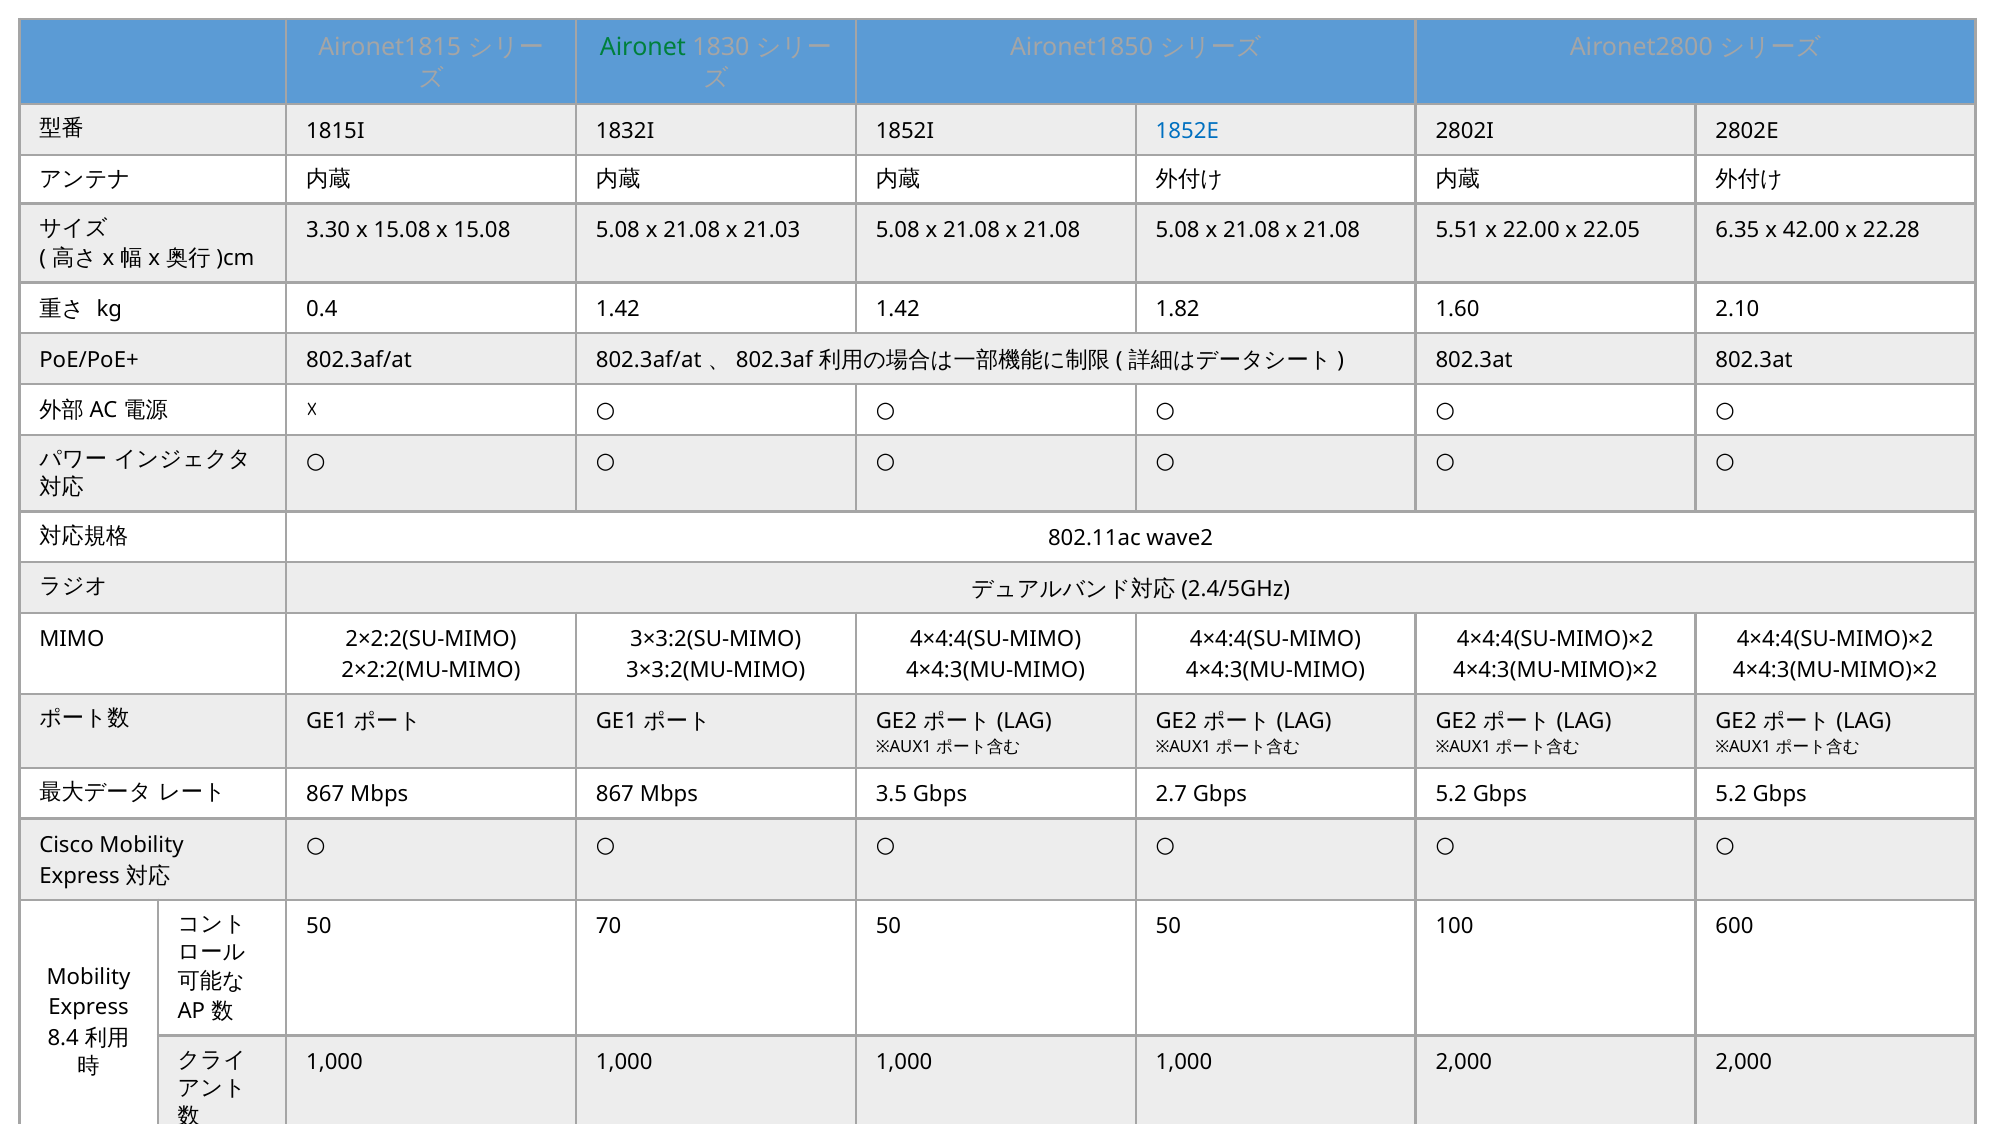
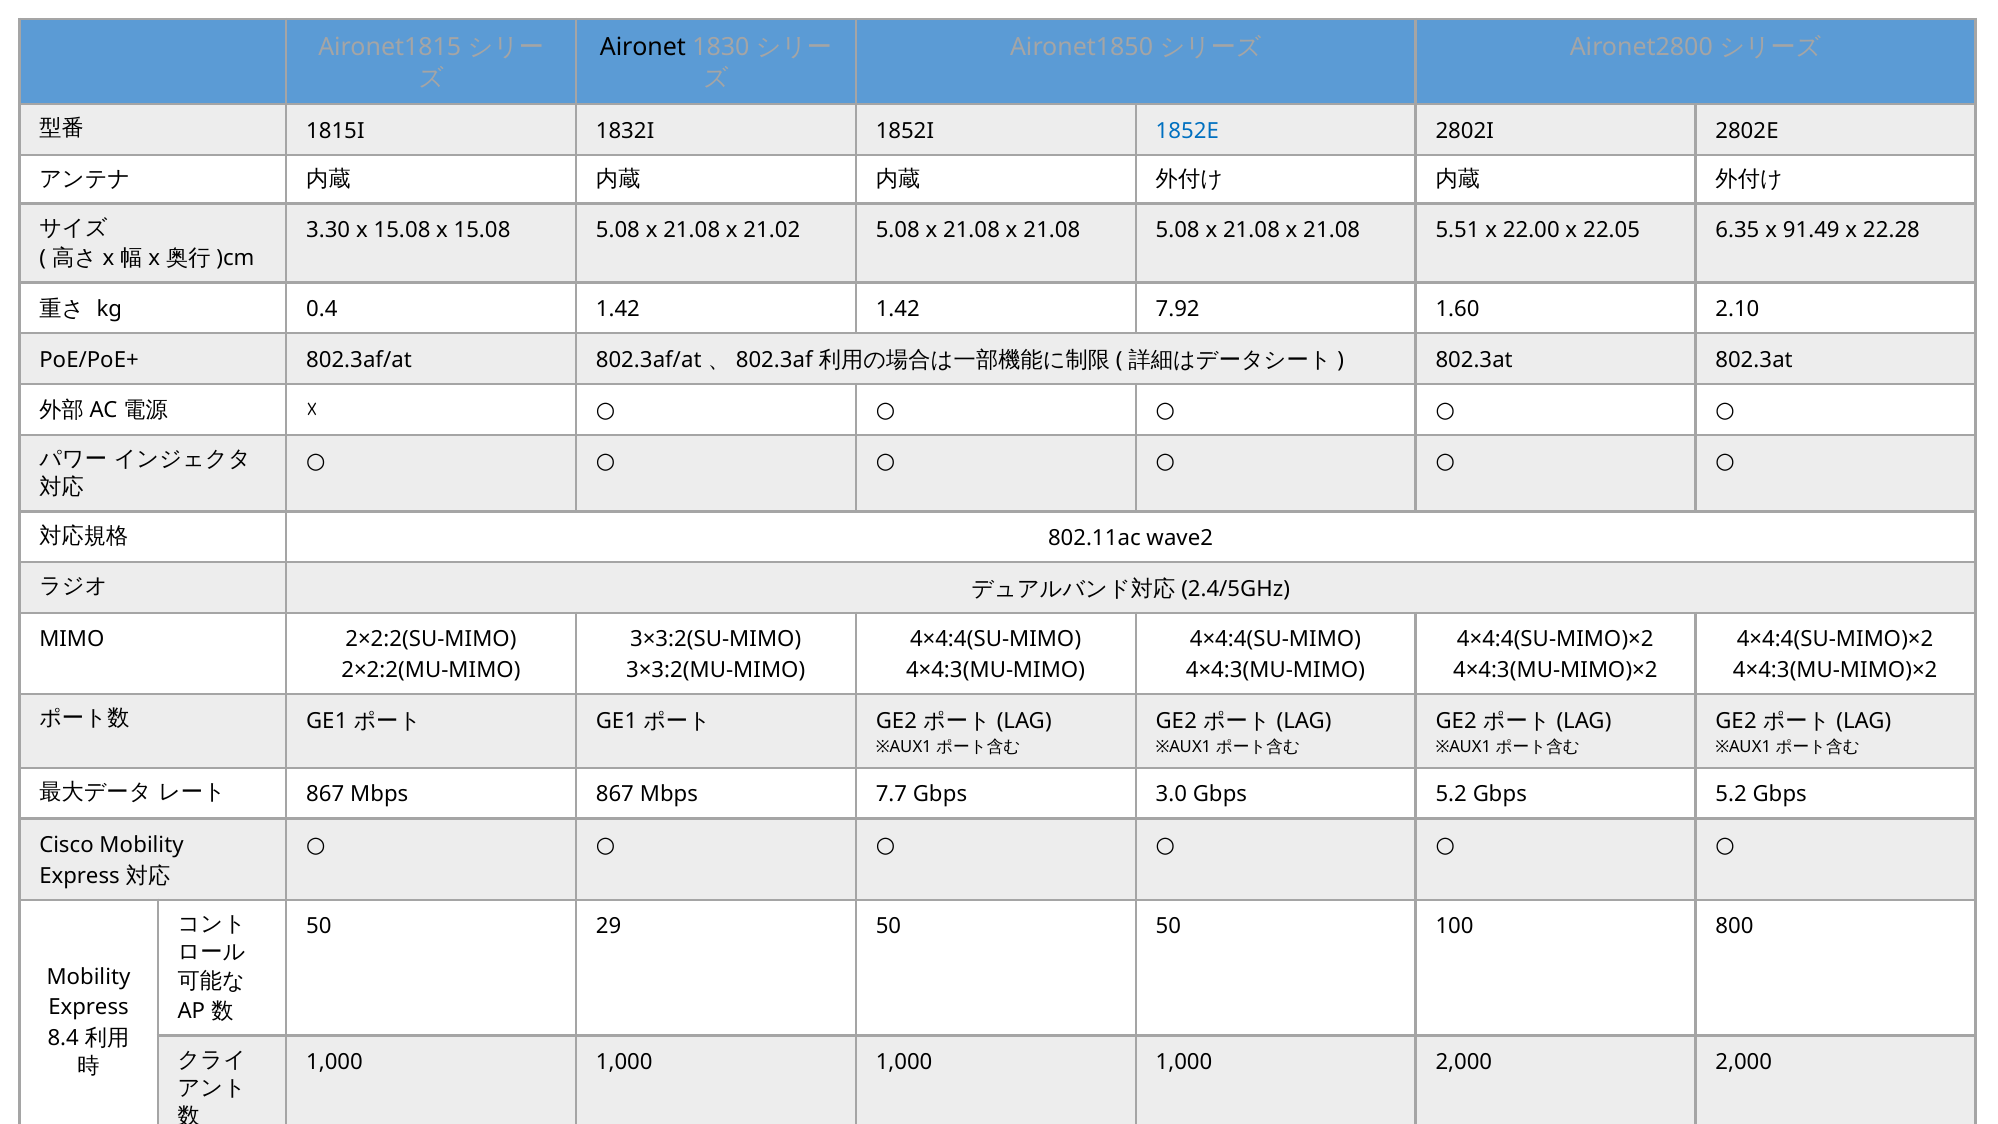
Aironet colour: green -> black
21.03: 21.03 -> 21.02
42.00: 42.00 -> 91.49
1.82: 1.82 -> 7.92
3.5: 3.5 -> 7.7
2.7: 2.7 -> 3.0
70: 70 -> 29
600: 600 -> 800
